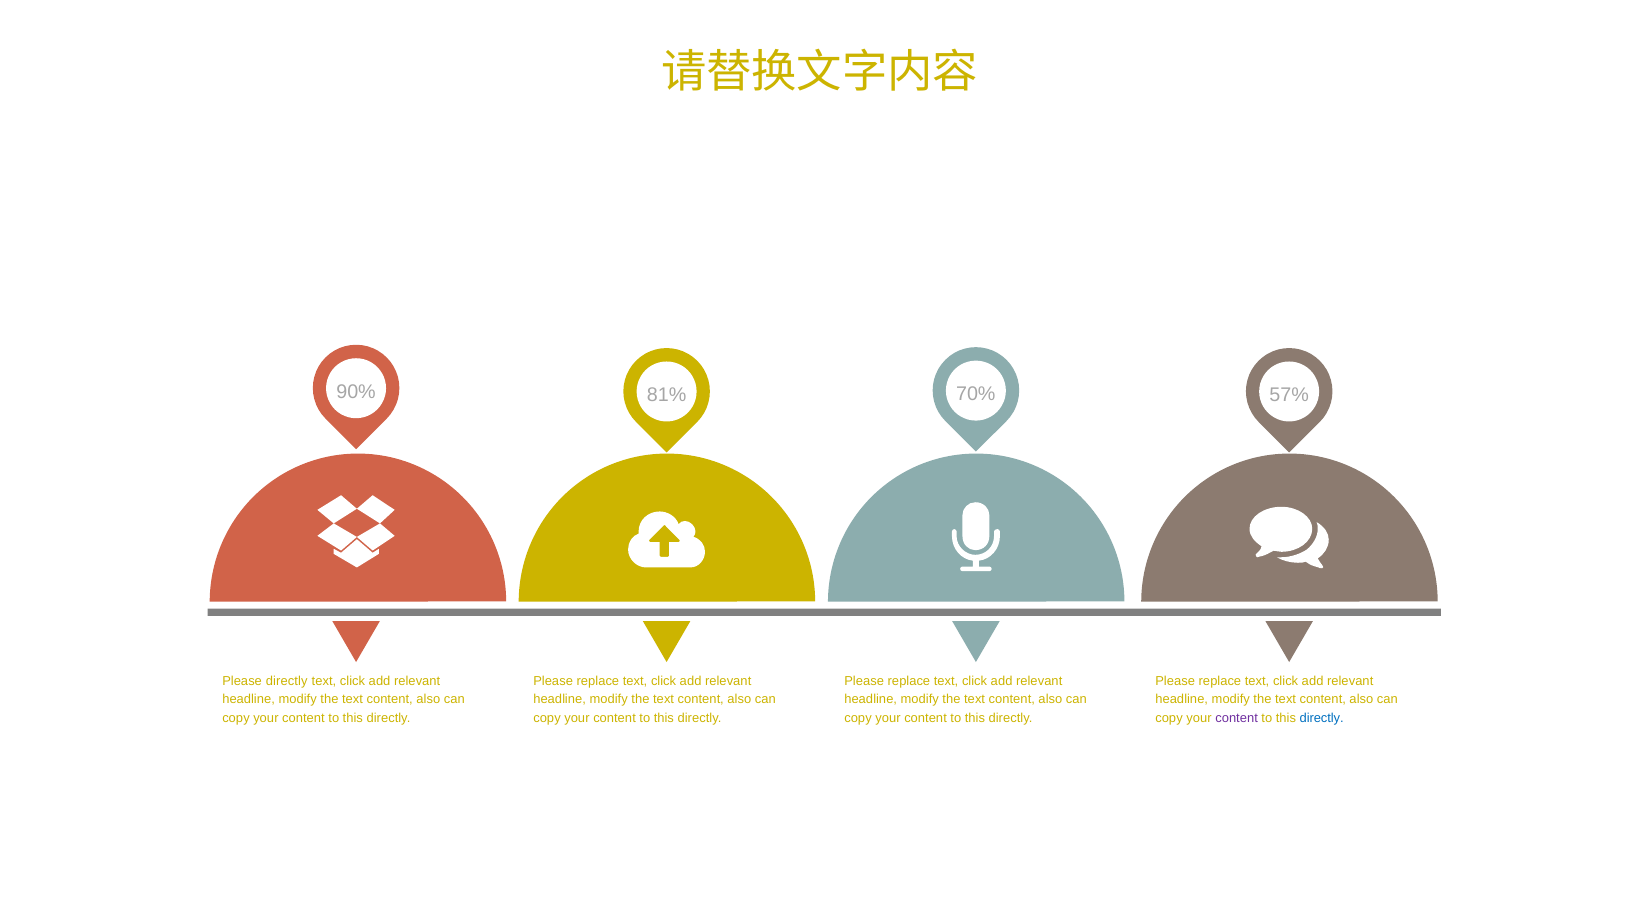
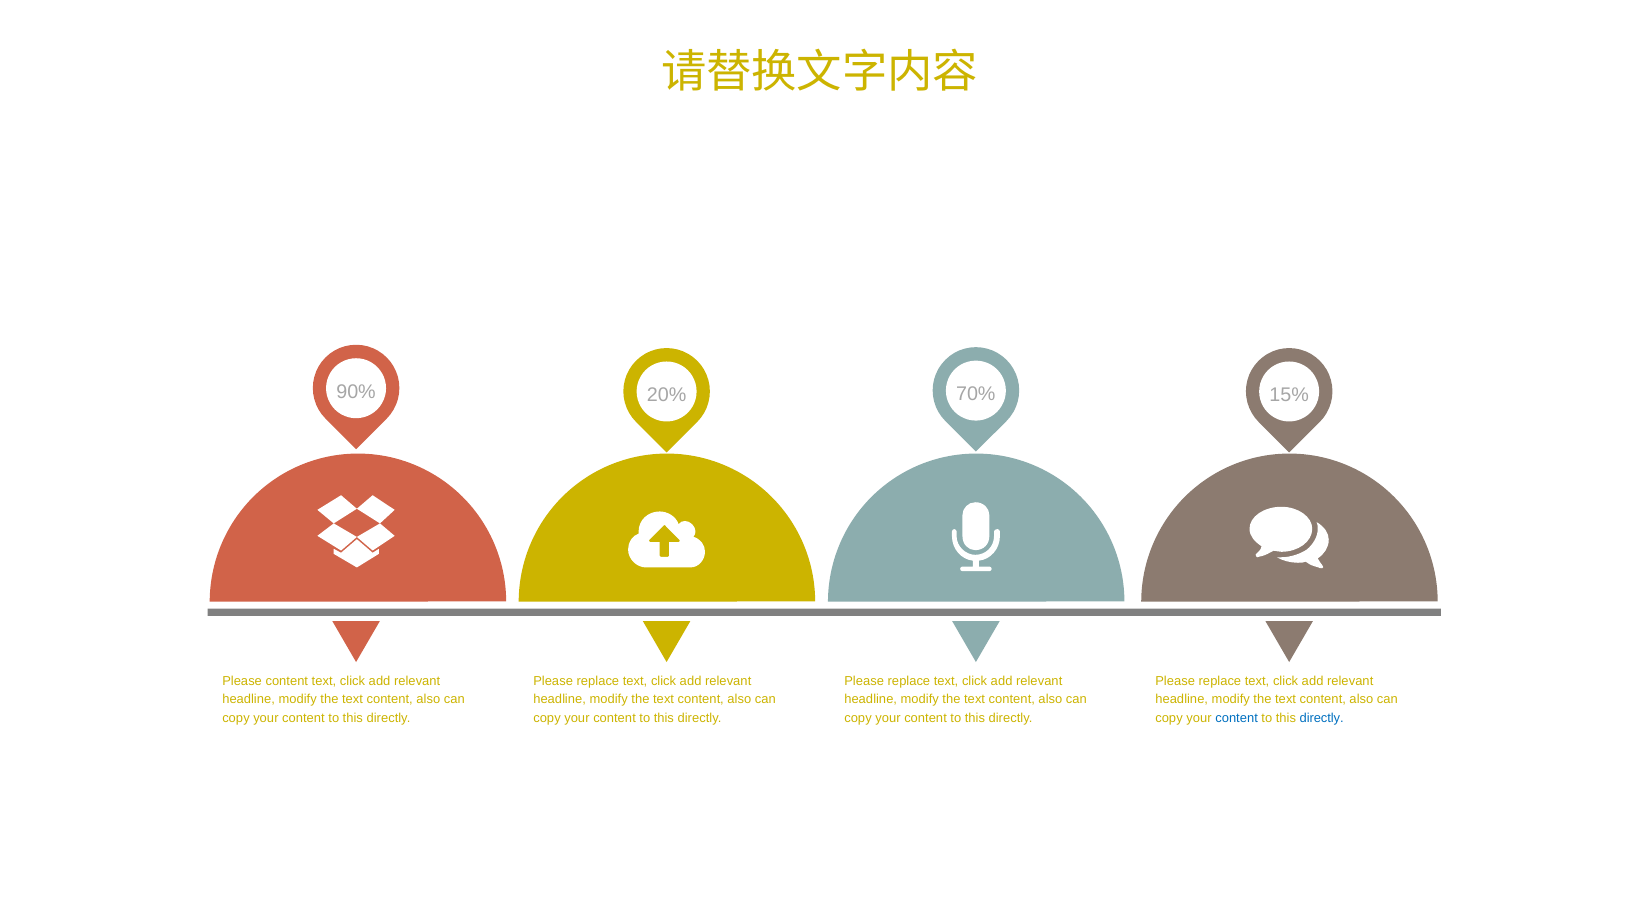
81%: 81% -> 20%
57%: 57% -> 15%
Please directly: directly -> content
content at (1237, 718) colour: purple -> blue
